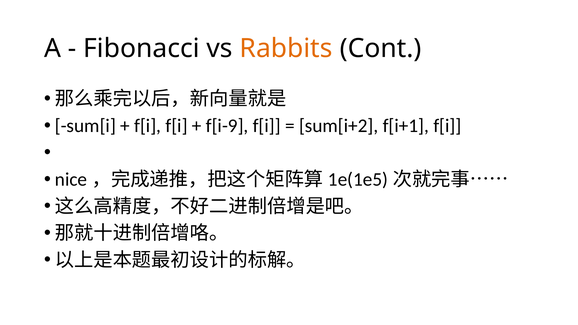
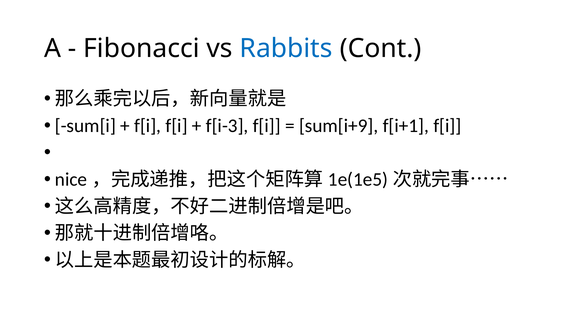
Rabbits colour: orange -> blue
f[i-9: f[i-9 -> f[i-3
sum[i+2: sum[i+2 -> sum[i+9
